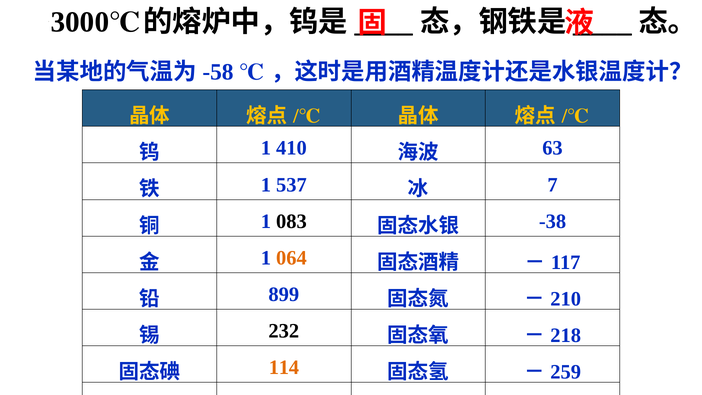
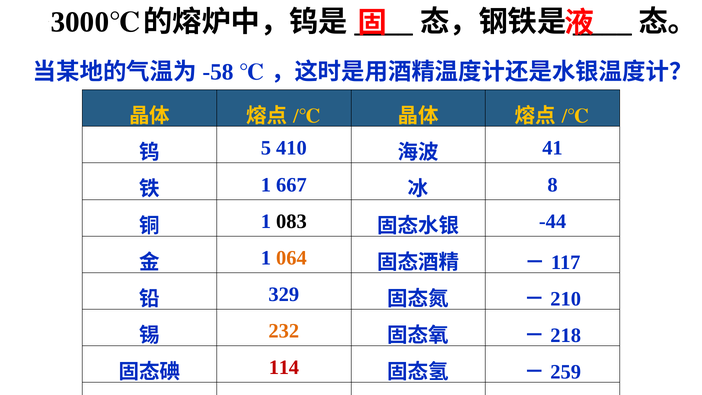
1 at (266, 148): 1 -> 5
63: 63 -> 41
537: 537 -> 667
7: 7 -> 8
-38: -38 -> -44
899: 899 -> 329
232 colour: black -> orange
114 colour: orange -> red
